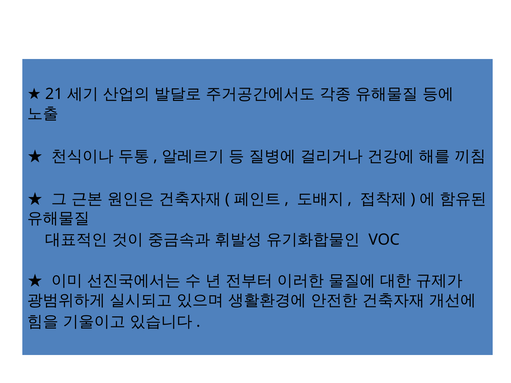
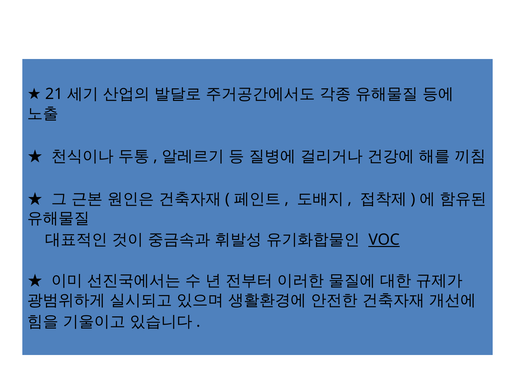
VOC underline: none -> present
